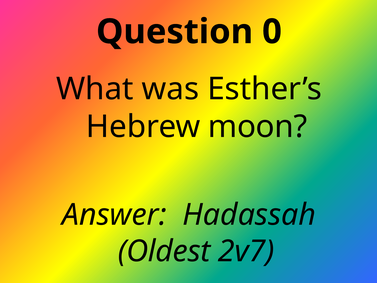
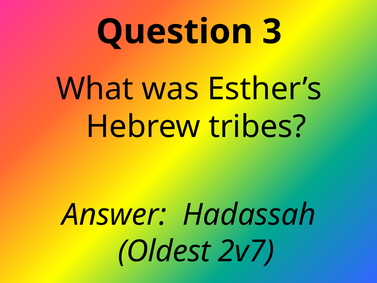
0: 0 -> 3
moon: moon -> tribes
